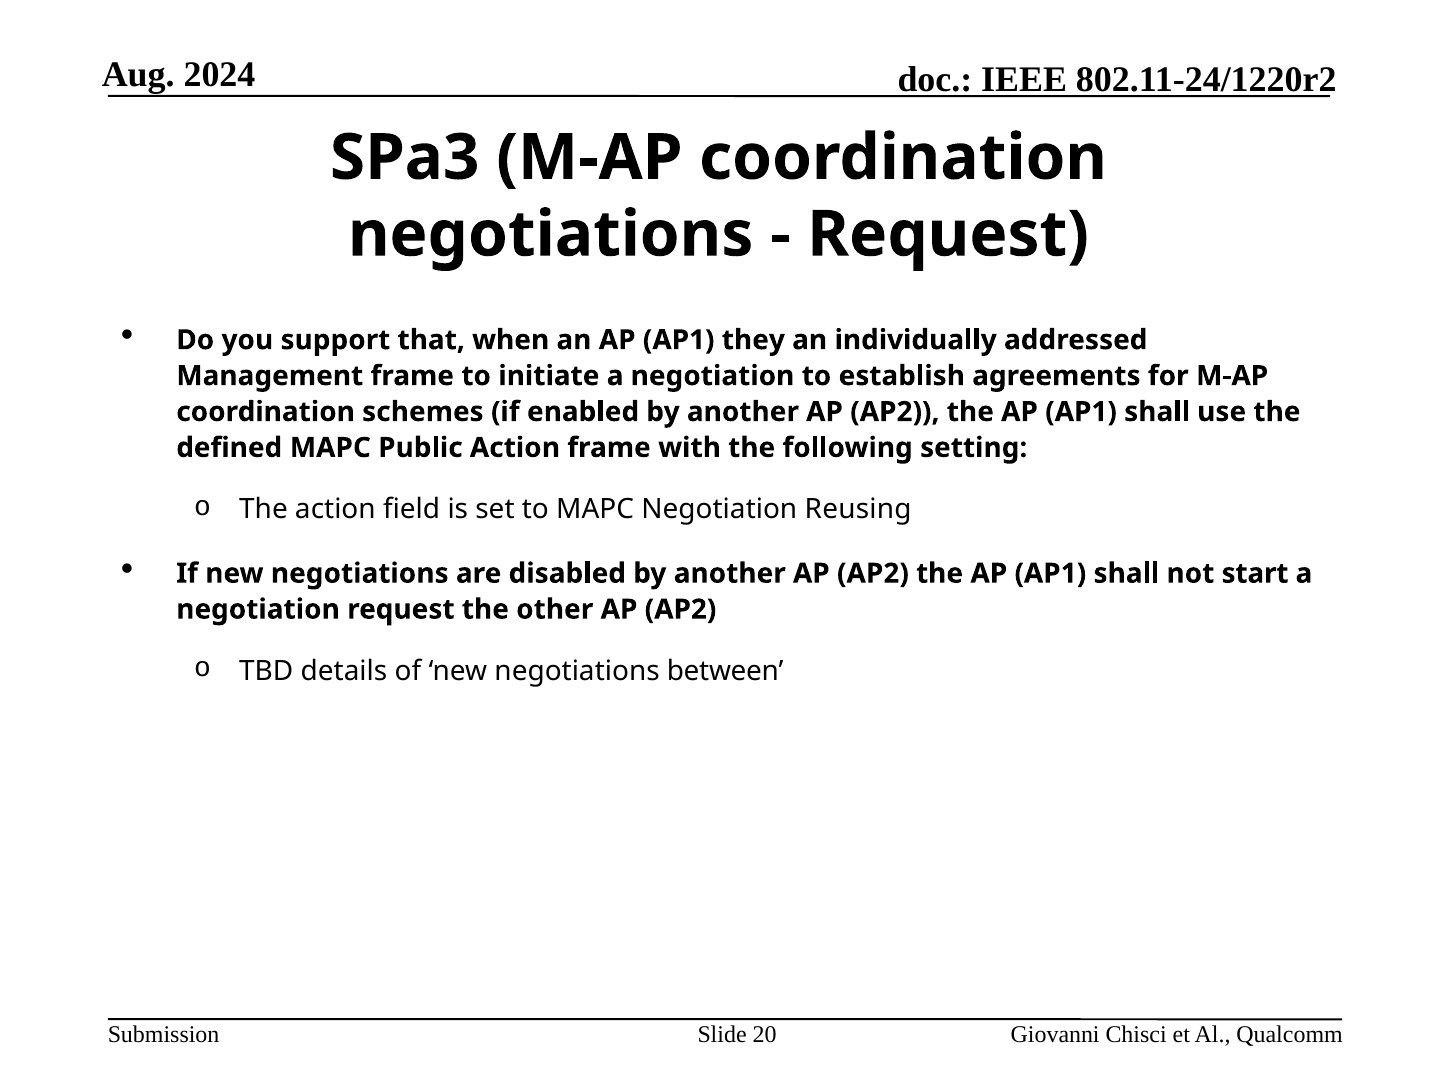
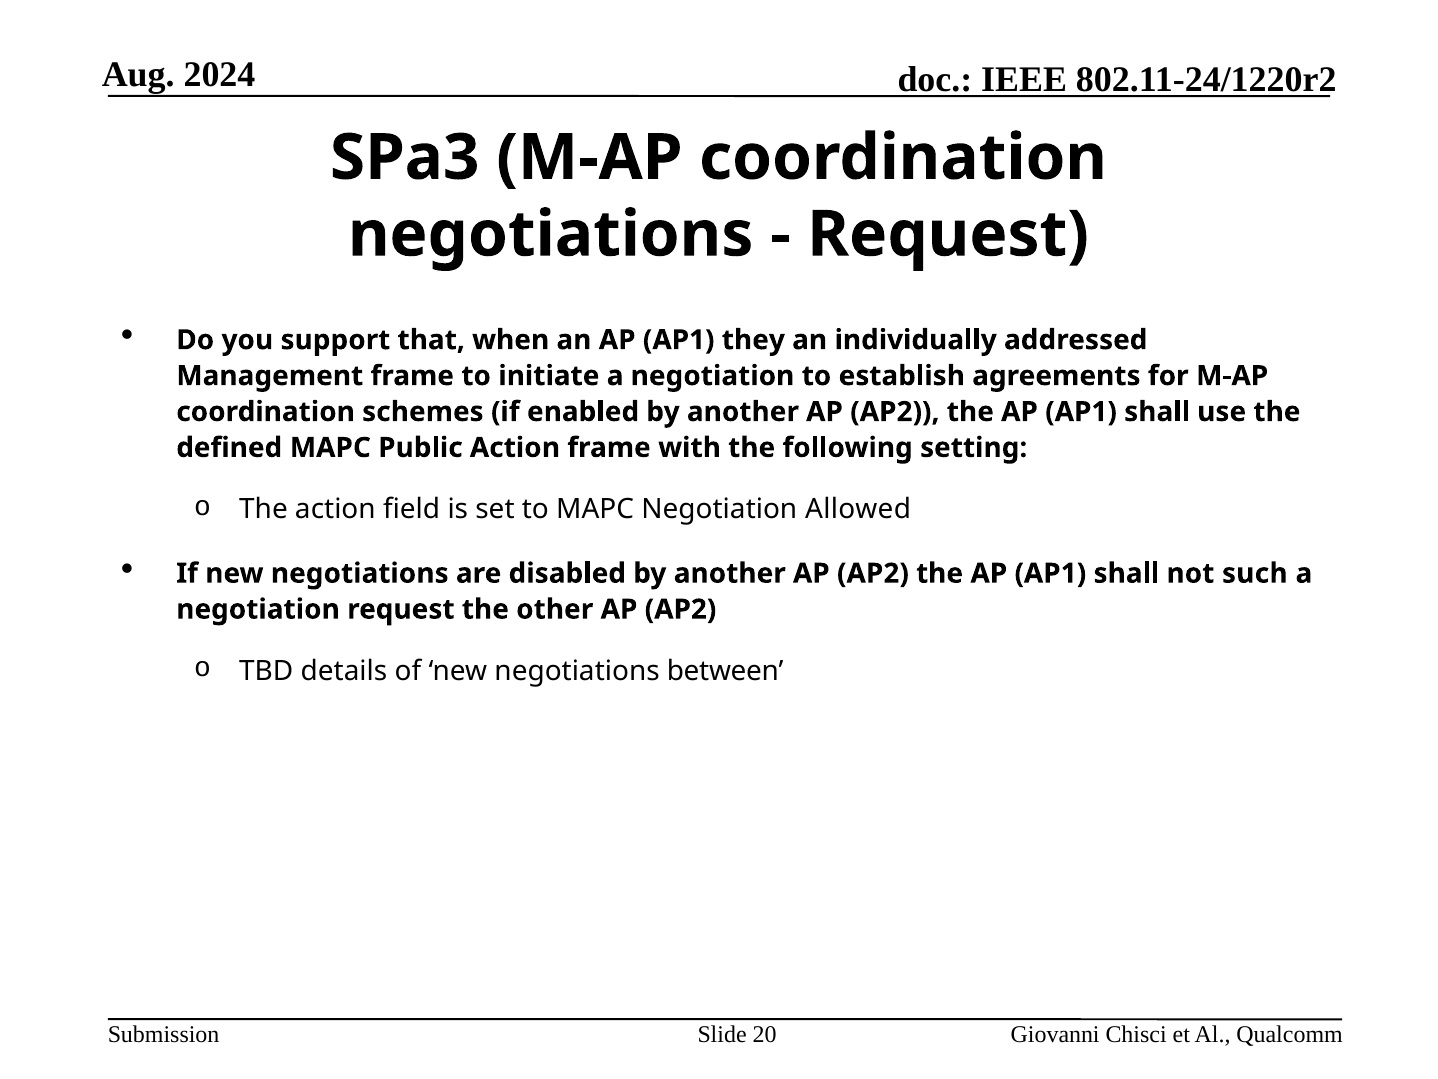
Reusing: Reusing -> Allowed
start: start -> such
